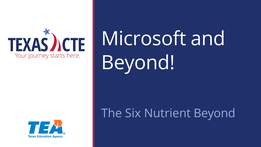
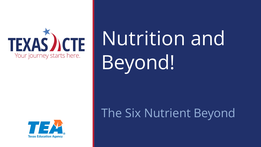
Microsoft: Microsoft -> Nutrition
